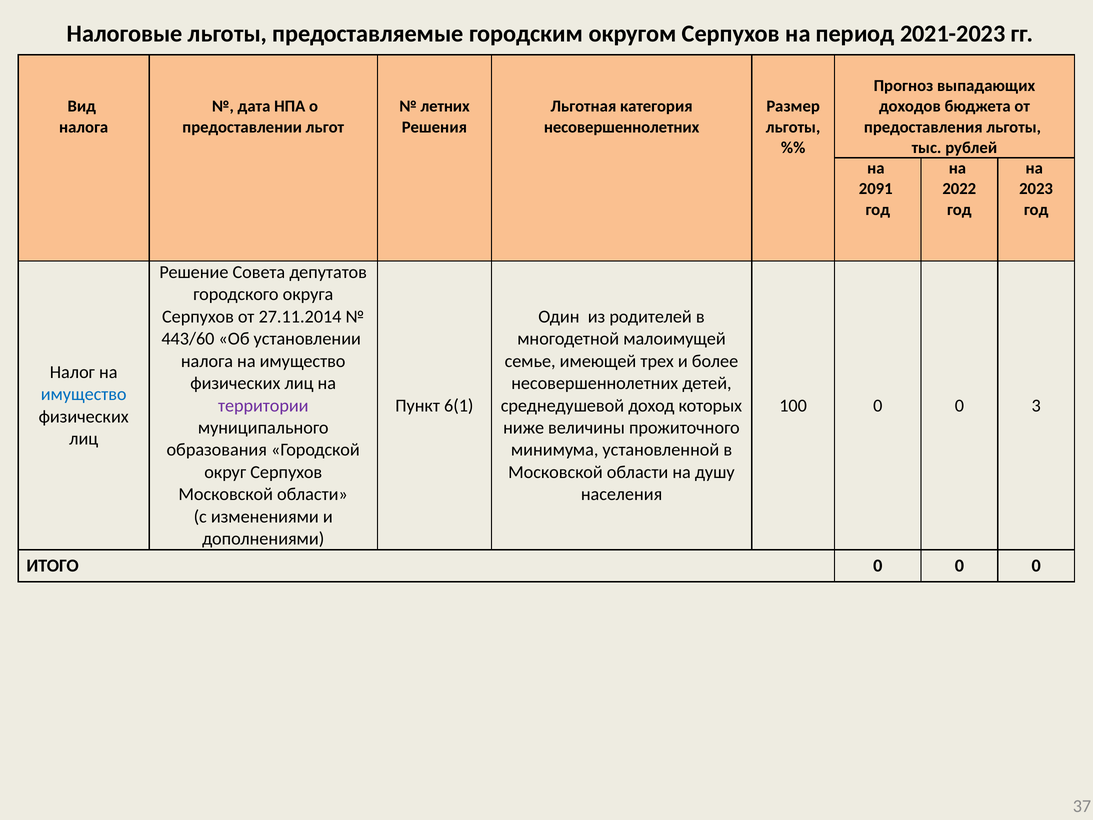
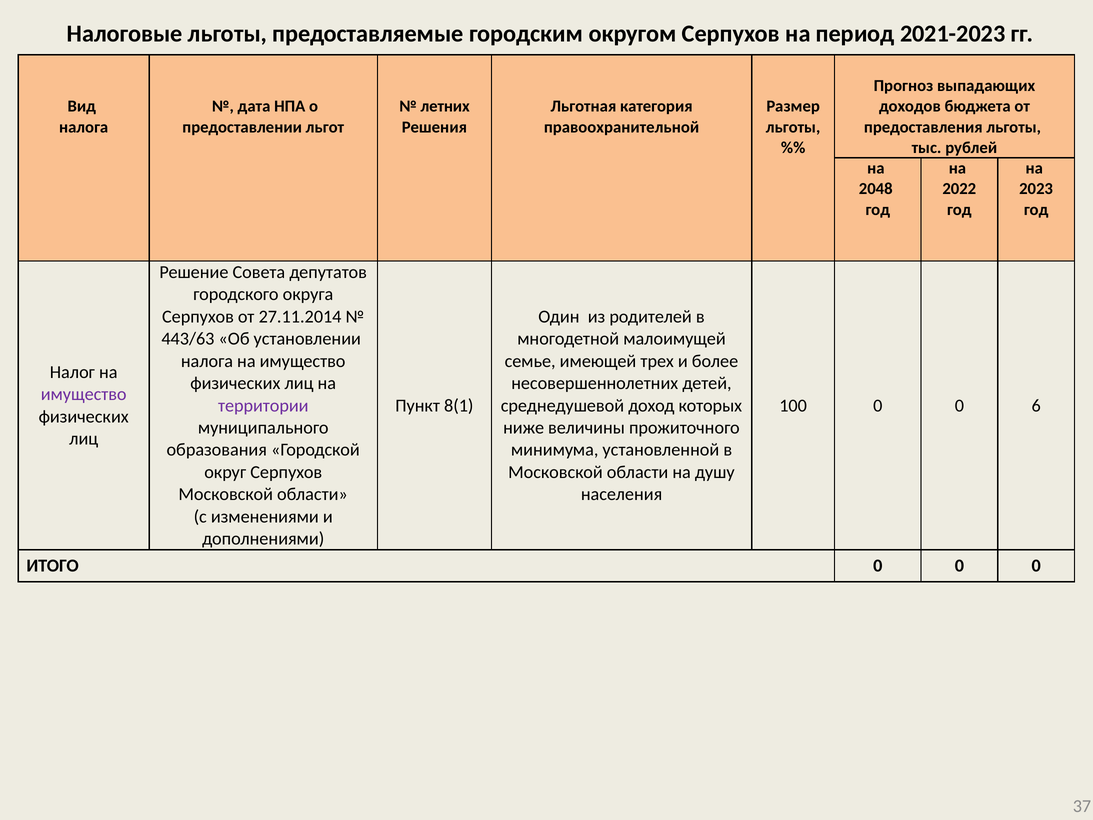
несовершеннолетних at (622, 127): несовершеннолетних -> правоохранительной
2091: 2091 -> 2048
443/60: 443/60 -> 443/63
имущество at (84, 394) colour: blue -> purple
6(1: 6(1 -> 8(1
3: 3 -> 6
